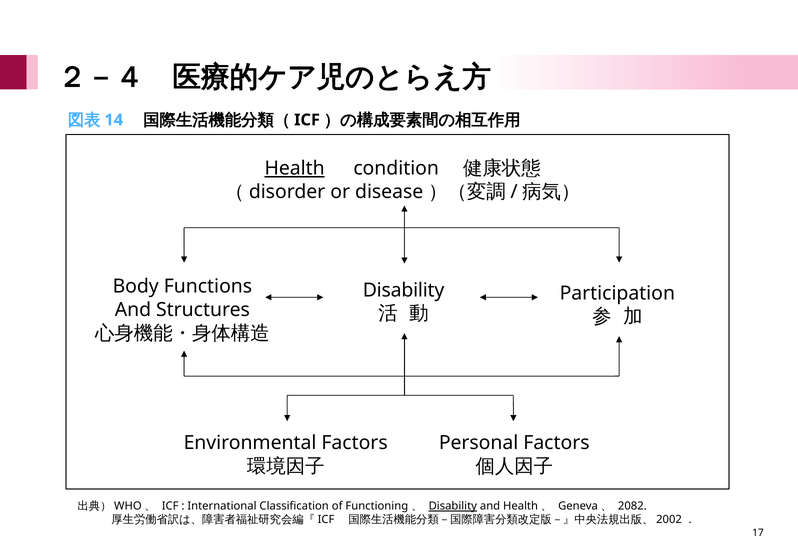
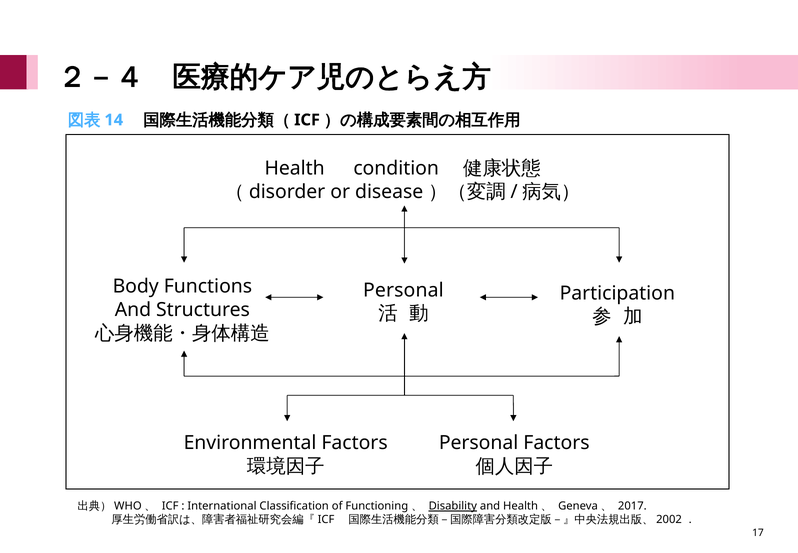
Health underline: present -> none
Disability at (404, 290): Disability -> Personal
2082: 2082 -> 2017
